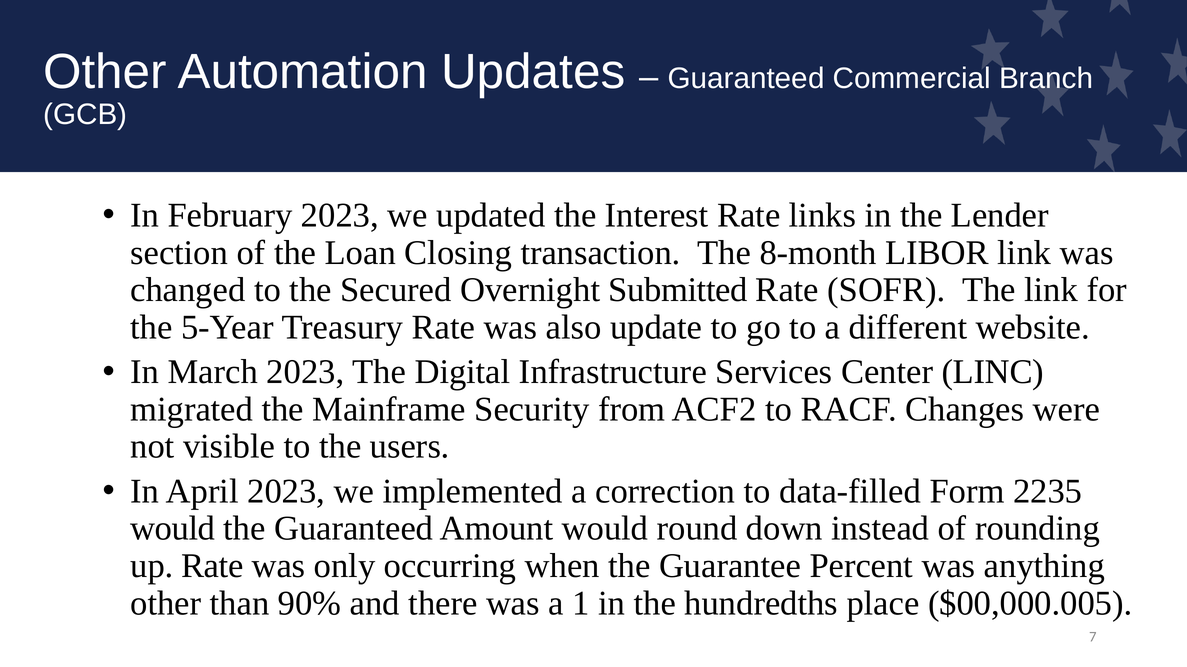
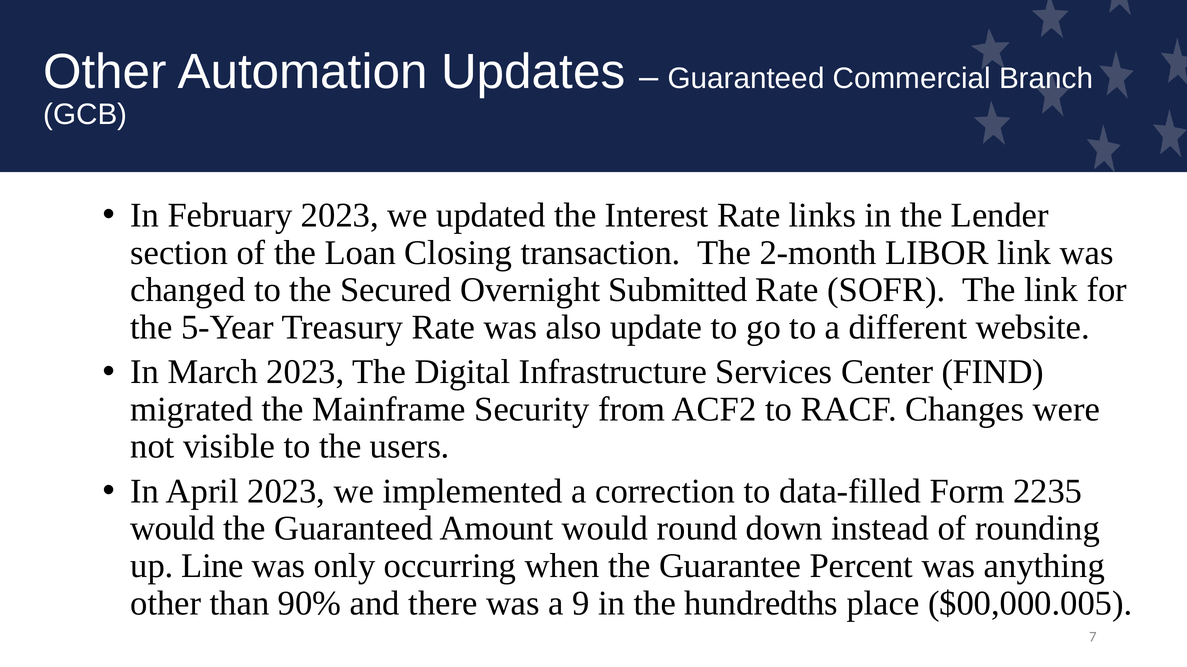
8-month: 8-month -> 2-month
LINC: LINC -> FIND
up Rate: Rate -> Line
1: 1 -> 9
